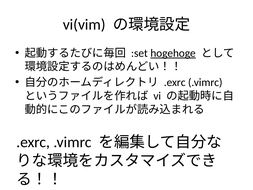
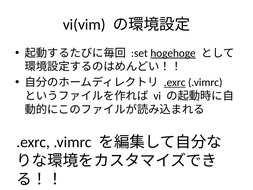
.exrc at (175, 82) underline: none -> present
